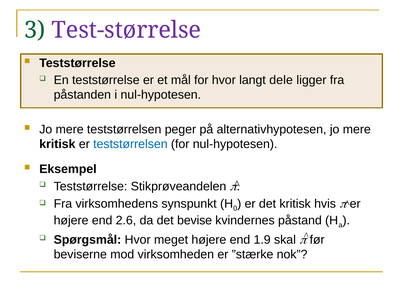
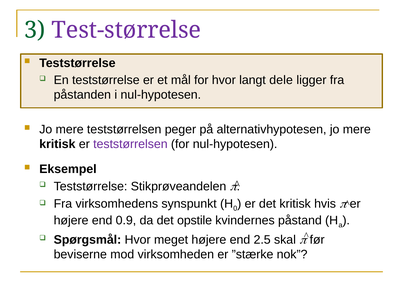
teststørrelsen at (130, 144) colour: blue -> purple
2.6: 2.6 -> 0.9
bevise: bevise -> opstile
1.9: 1.9 -> 2.5
